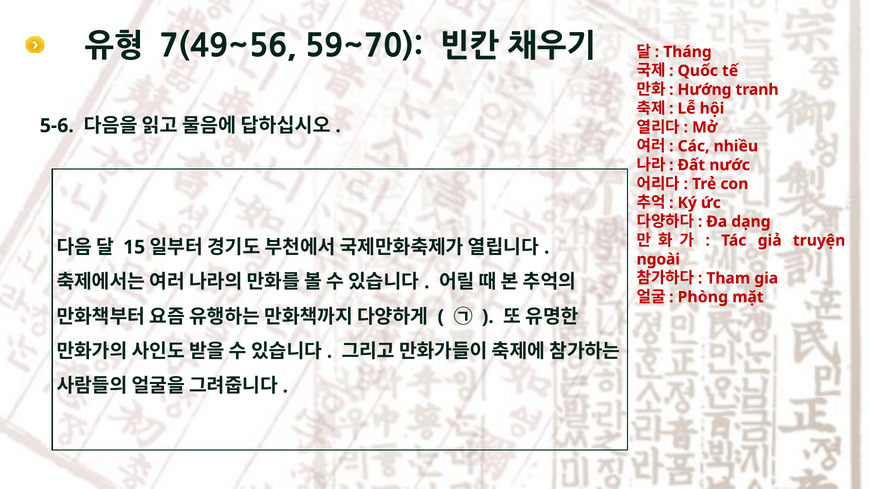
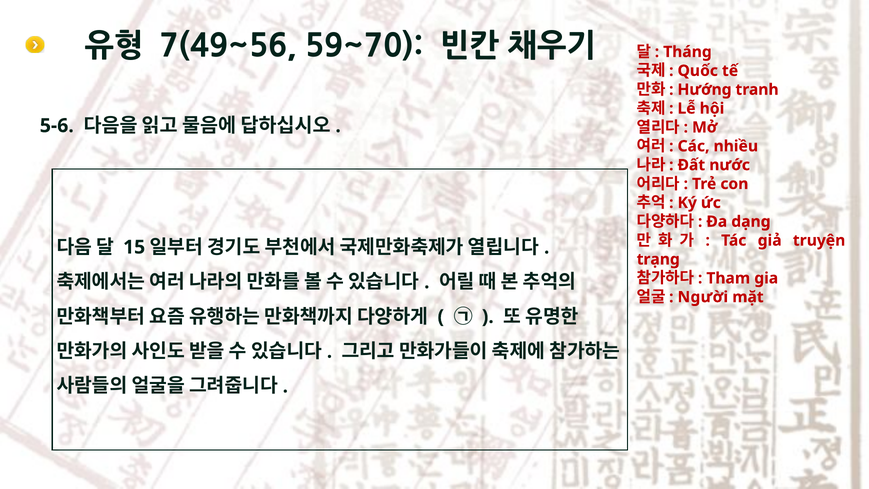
ngoài: ngoài -> trạng
Phòng: Phòng -> Người
